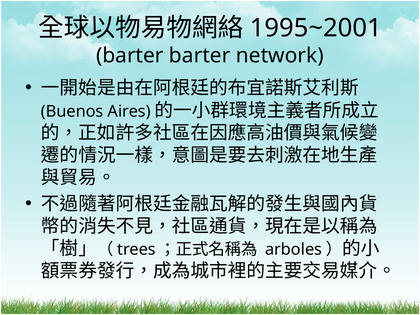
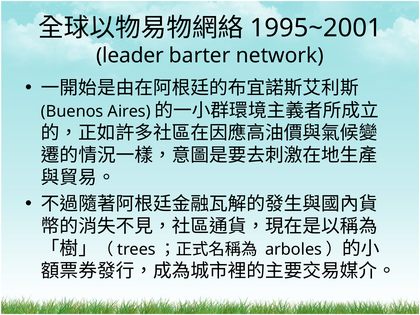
barter at (130, 56): barter -> leader
